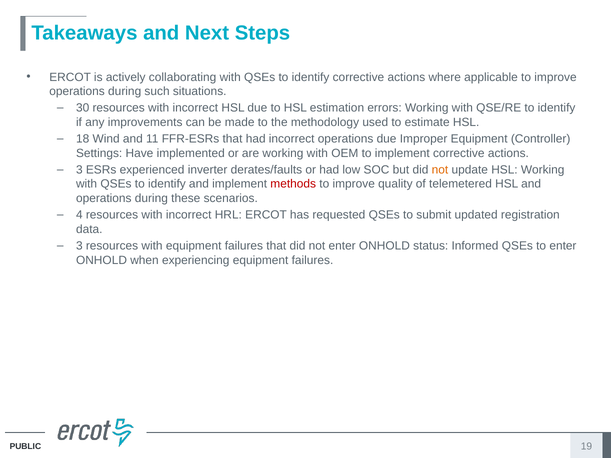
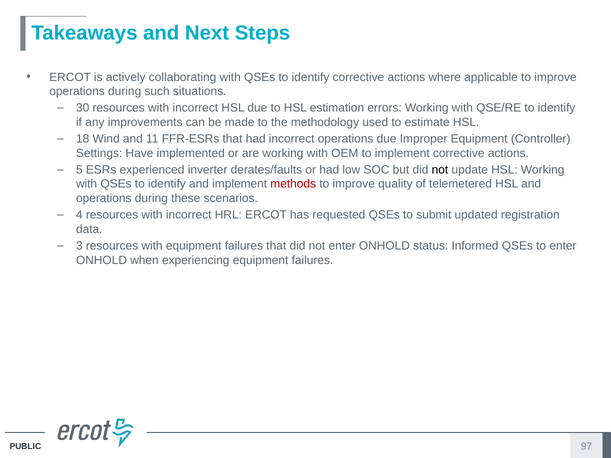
3 at (79, 170): 3 -> 5
not at (440, 170) colour: orange -> black
19: 19 -> 97
